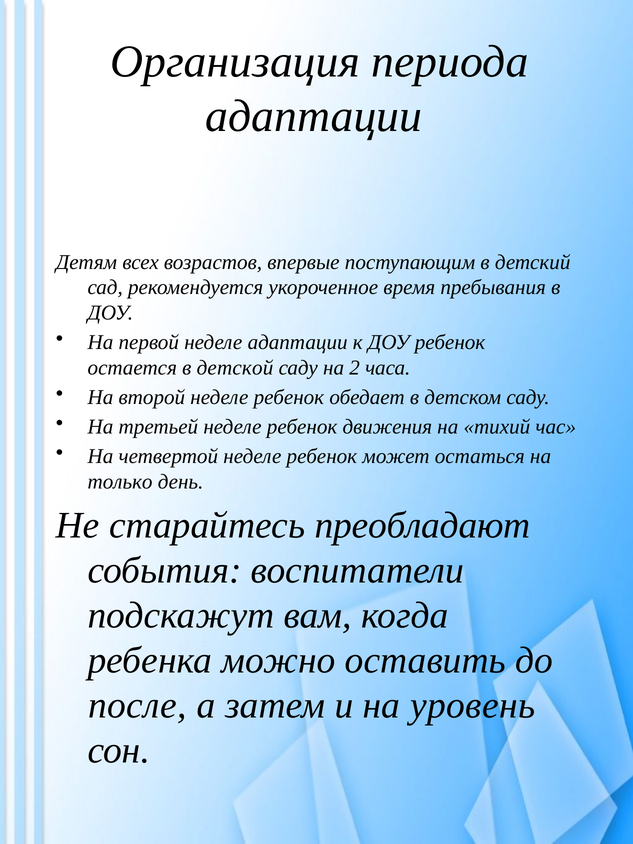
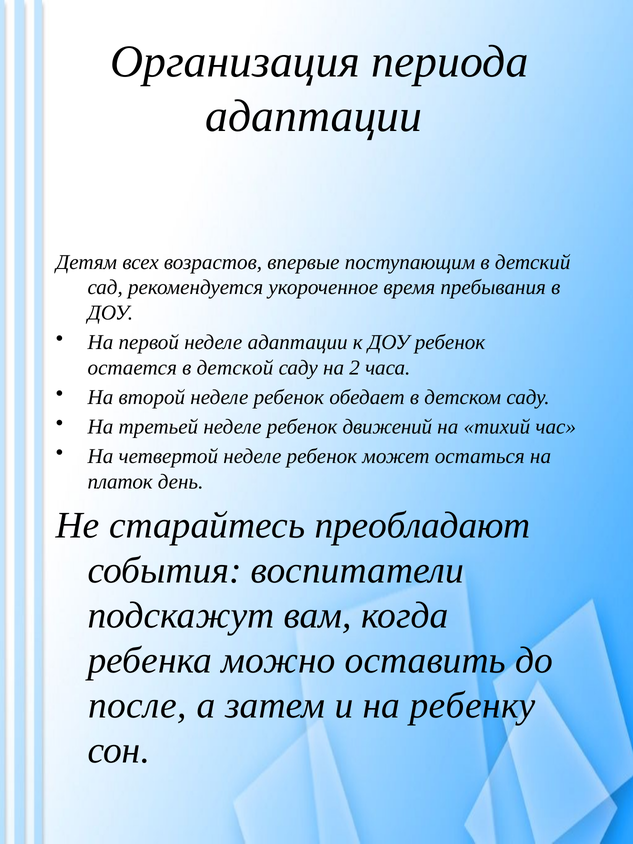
движения: движения -> движений
только: только -> платок
уровень: уровень -> ребенку
